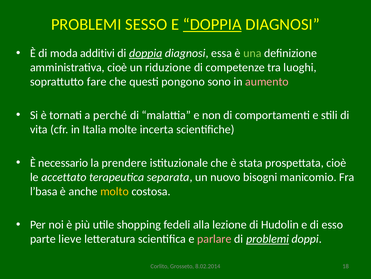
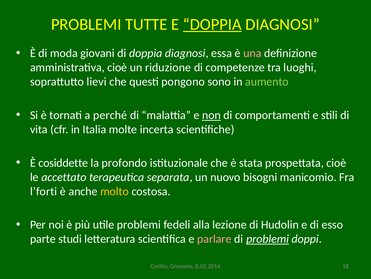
SESSO: SESSO -> TUTTE
additivi: additivi -> giovani
doppia at (146, 53) underline: present -> none
una colour: light green -> pink
fare: fare -> lievi
aumento colour: pink -> light green
non underline: none -> present
necessario: necessario -> cosiddette
prendere: prendere -> profondo
l’basa: l’basa -> l’forti
utile shopping: shopping -> problemi
lieve: lieve -> studi
